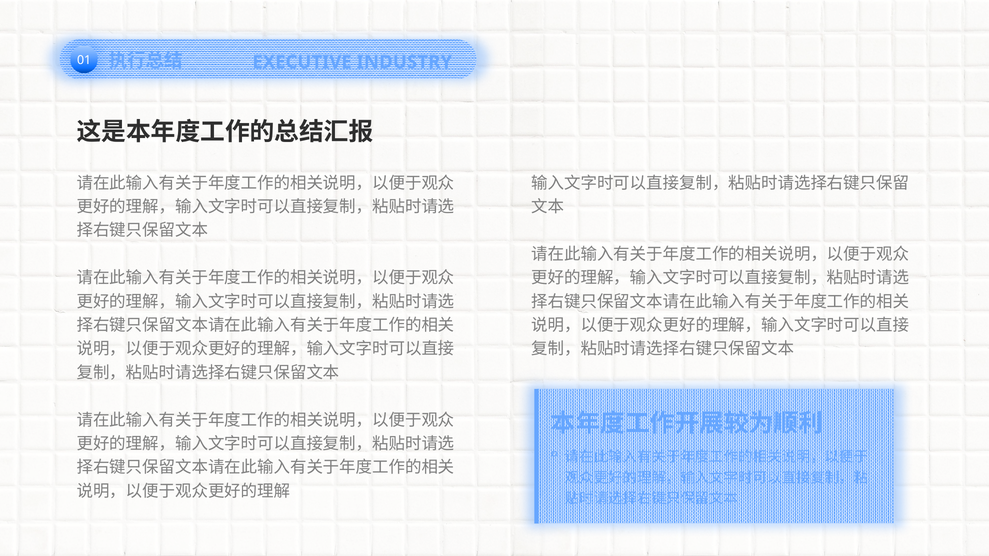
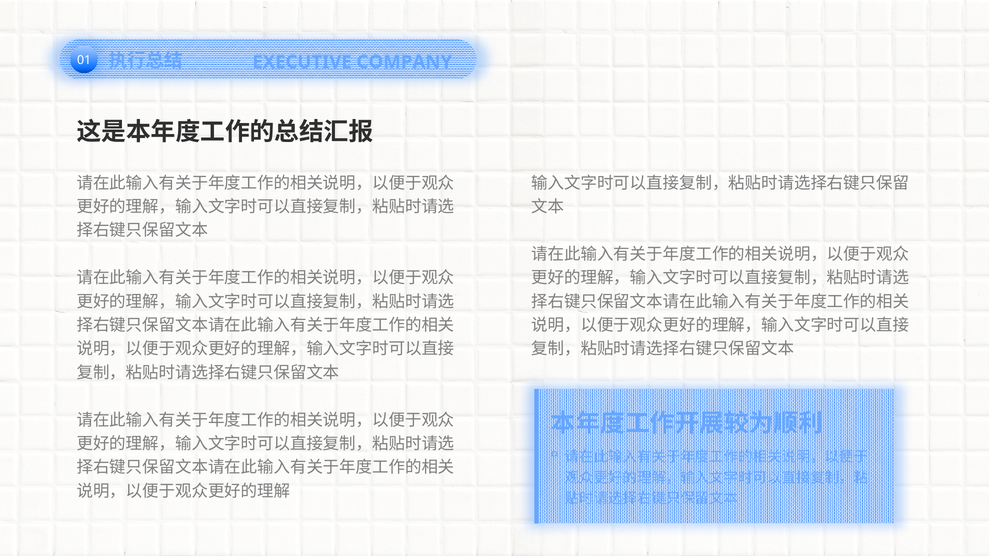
INDUSTRY: INDUSTRY -> COMPANY
